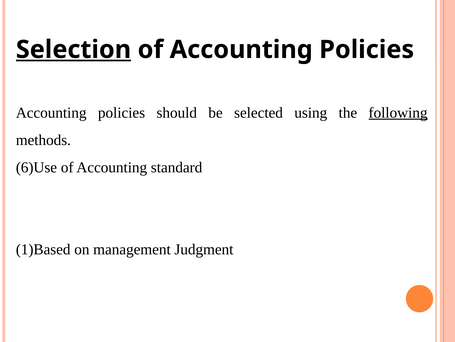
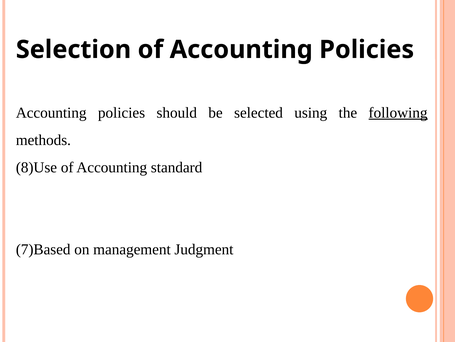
Selection underline: present -> none
6)Use: 6)Use -> 8)Use
1)Based: 1)Based -> 7)Based
